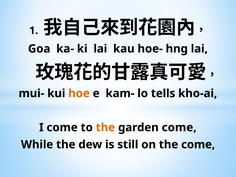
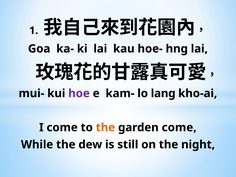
hoe colour: orange -> purple
tells: tells -> lang
the come: come -> night
